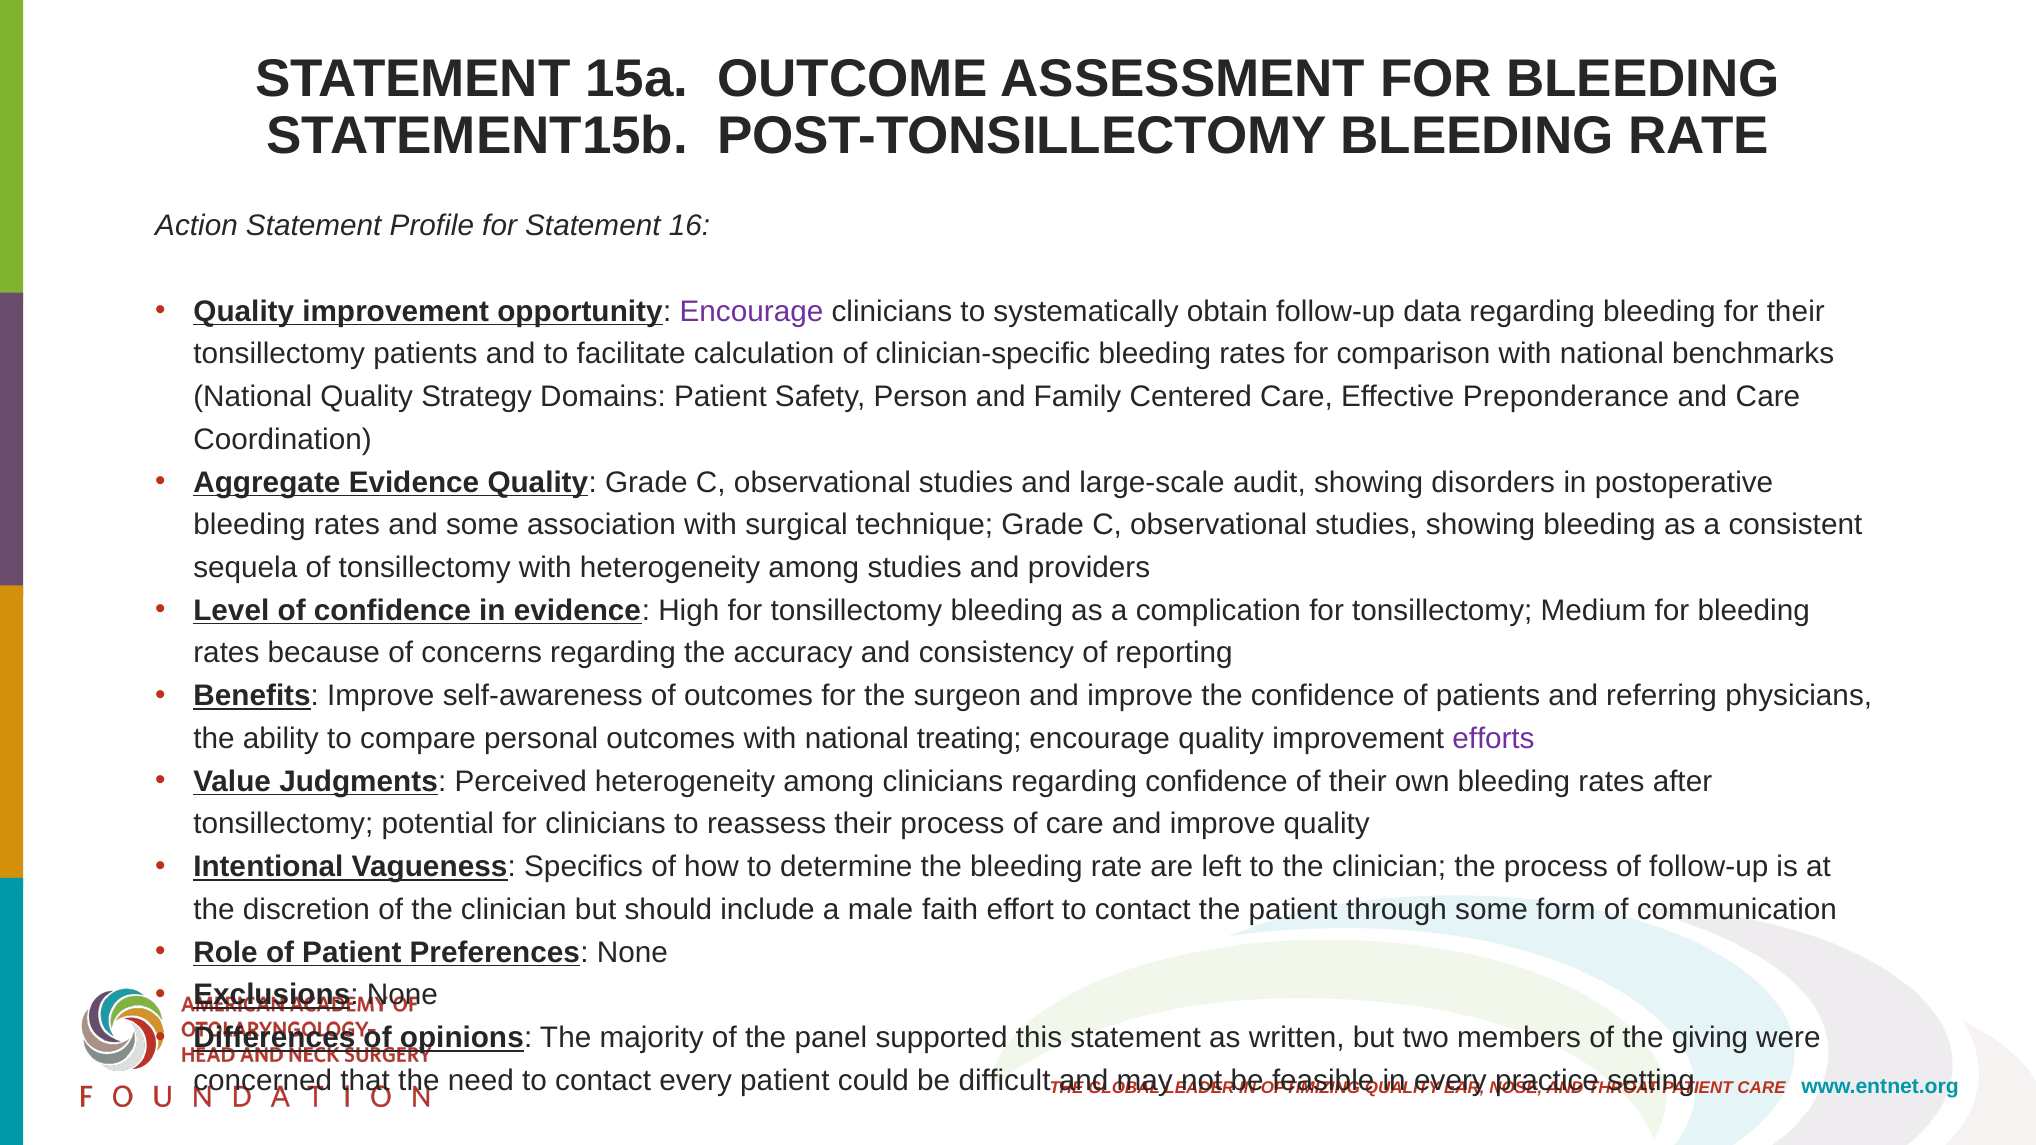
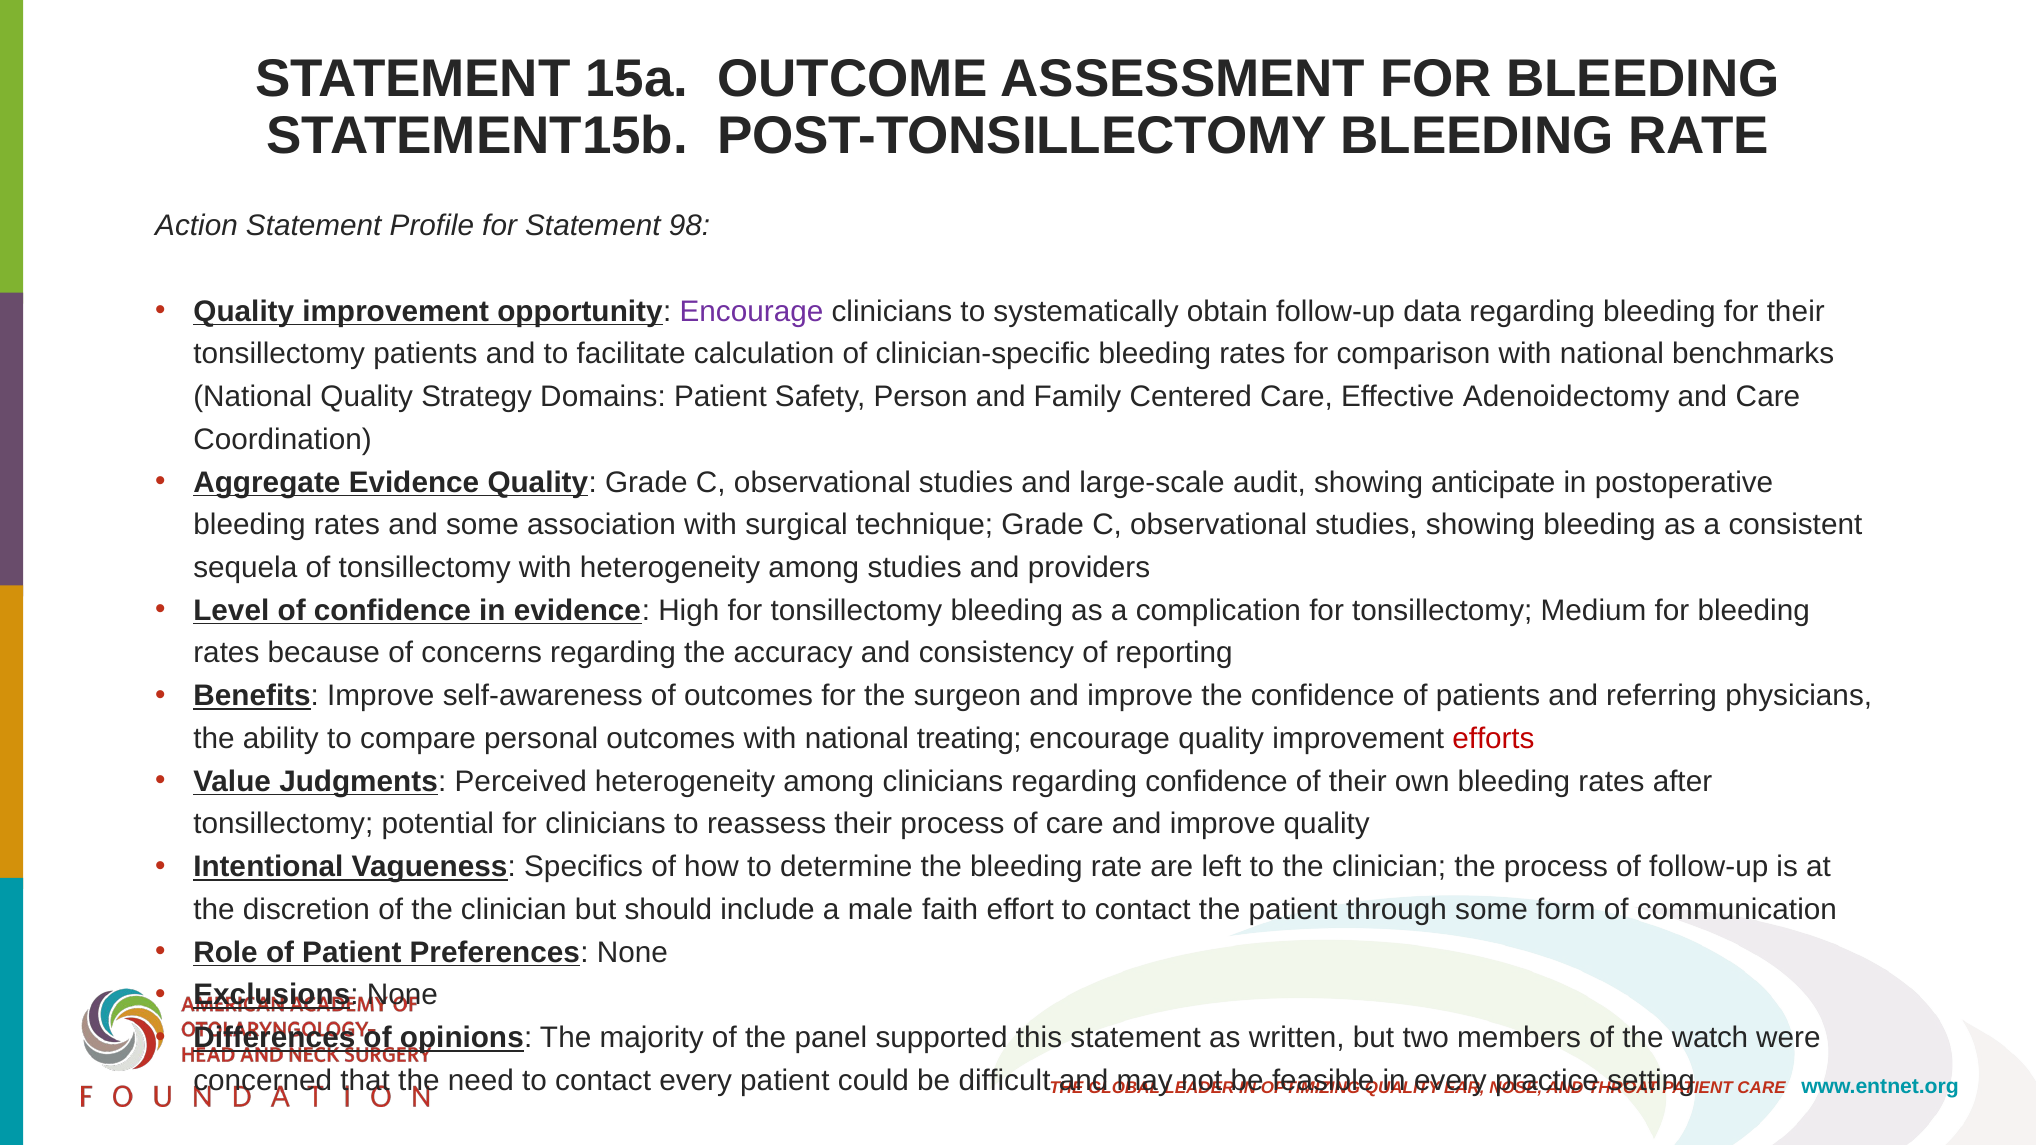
16: 16 -> 98
Preponderance: Preponderance -> Adenoidectomy
disorders: disorders -> anticipate
efforts colour: purple -> red
giving: giving -> watch
